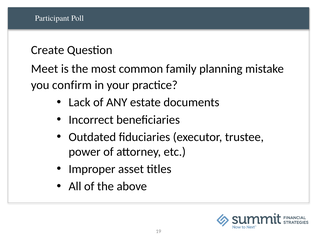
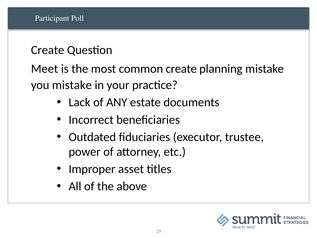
common family: family -> create
you confirm: confirm -> mistake
